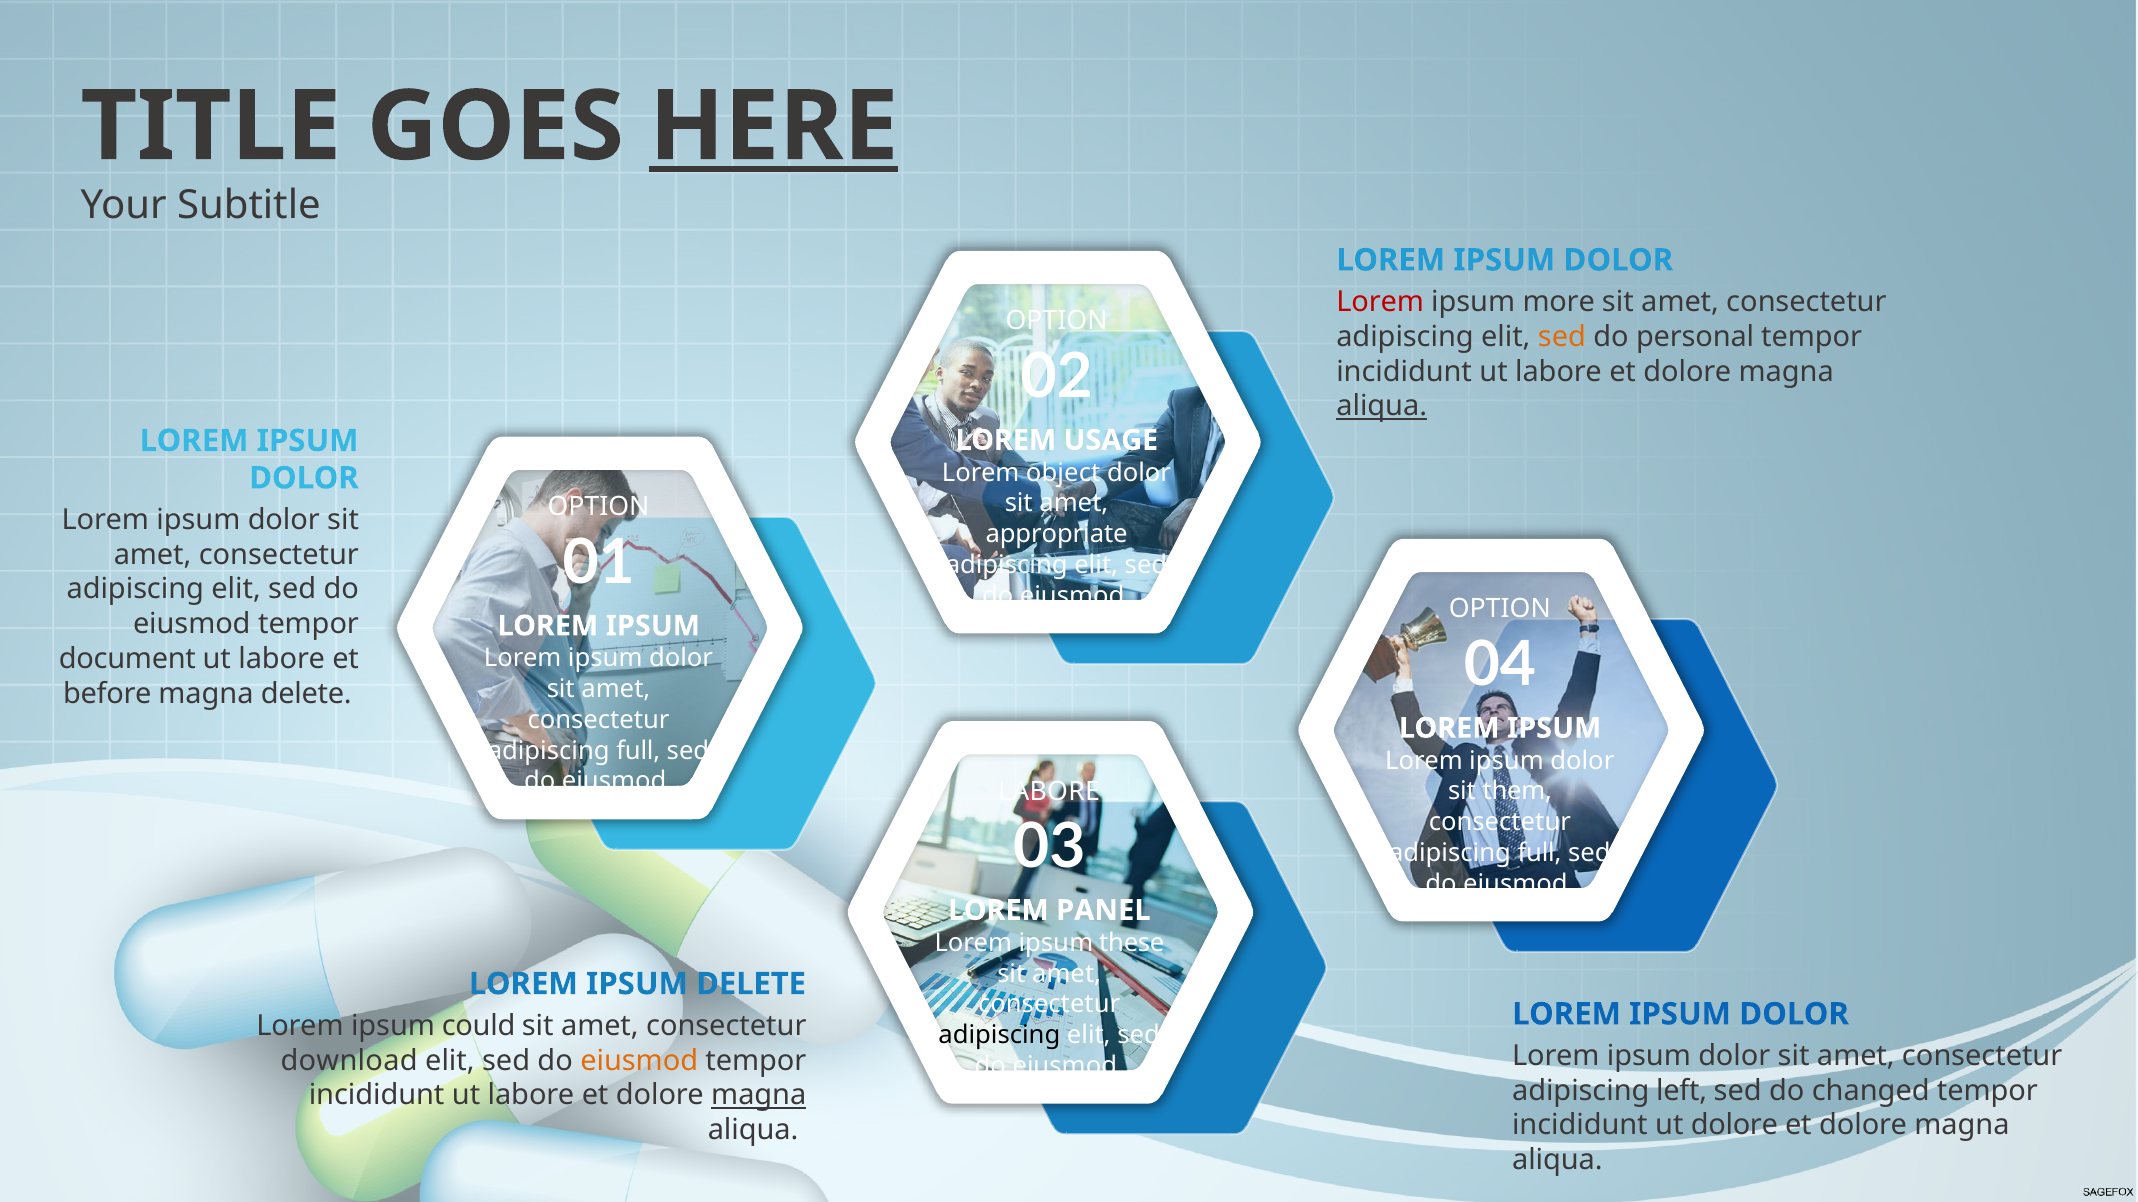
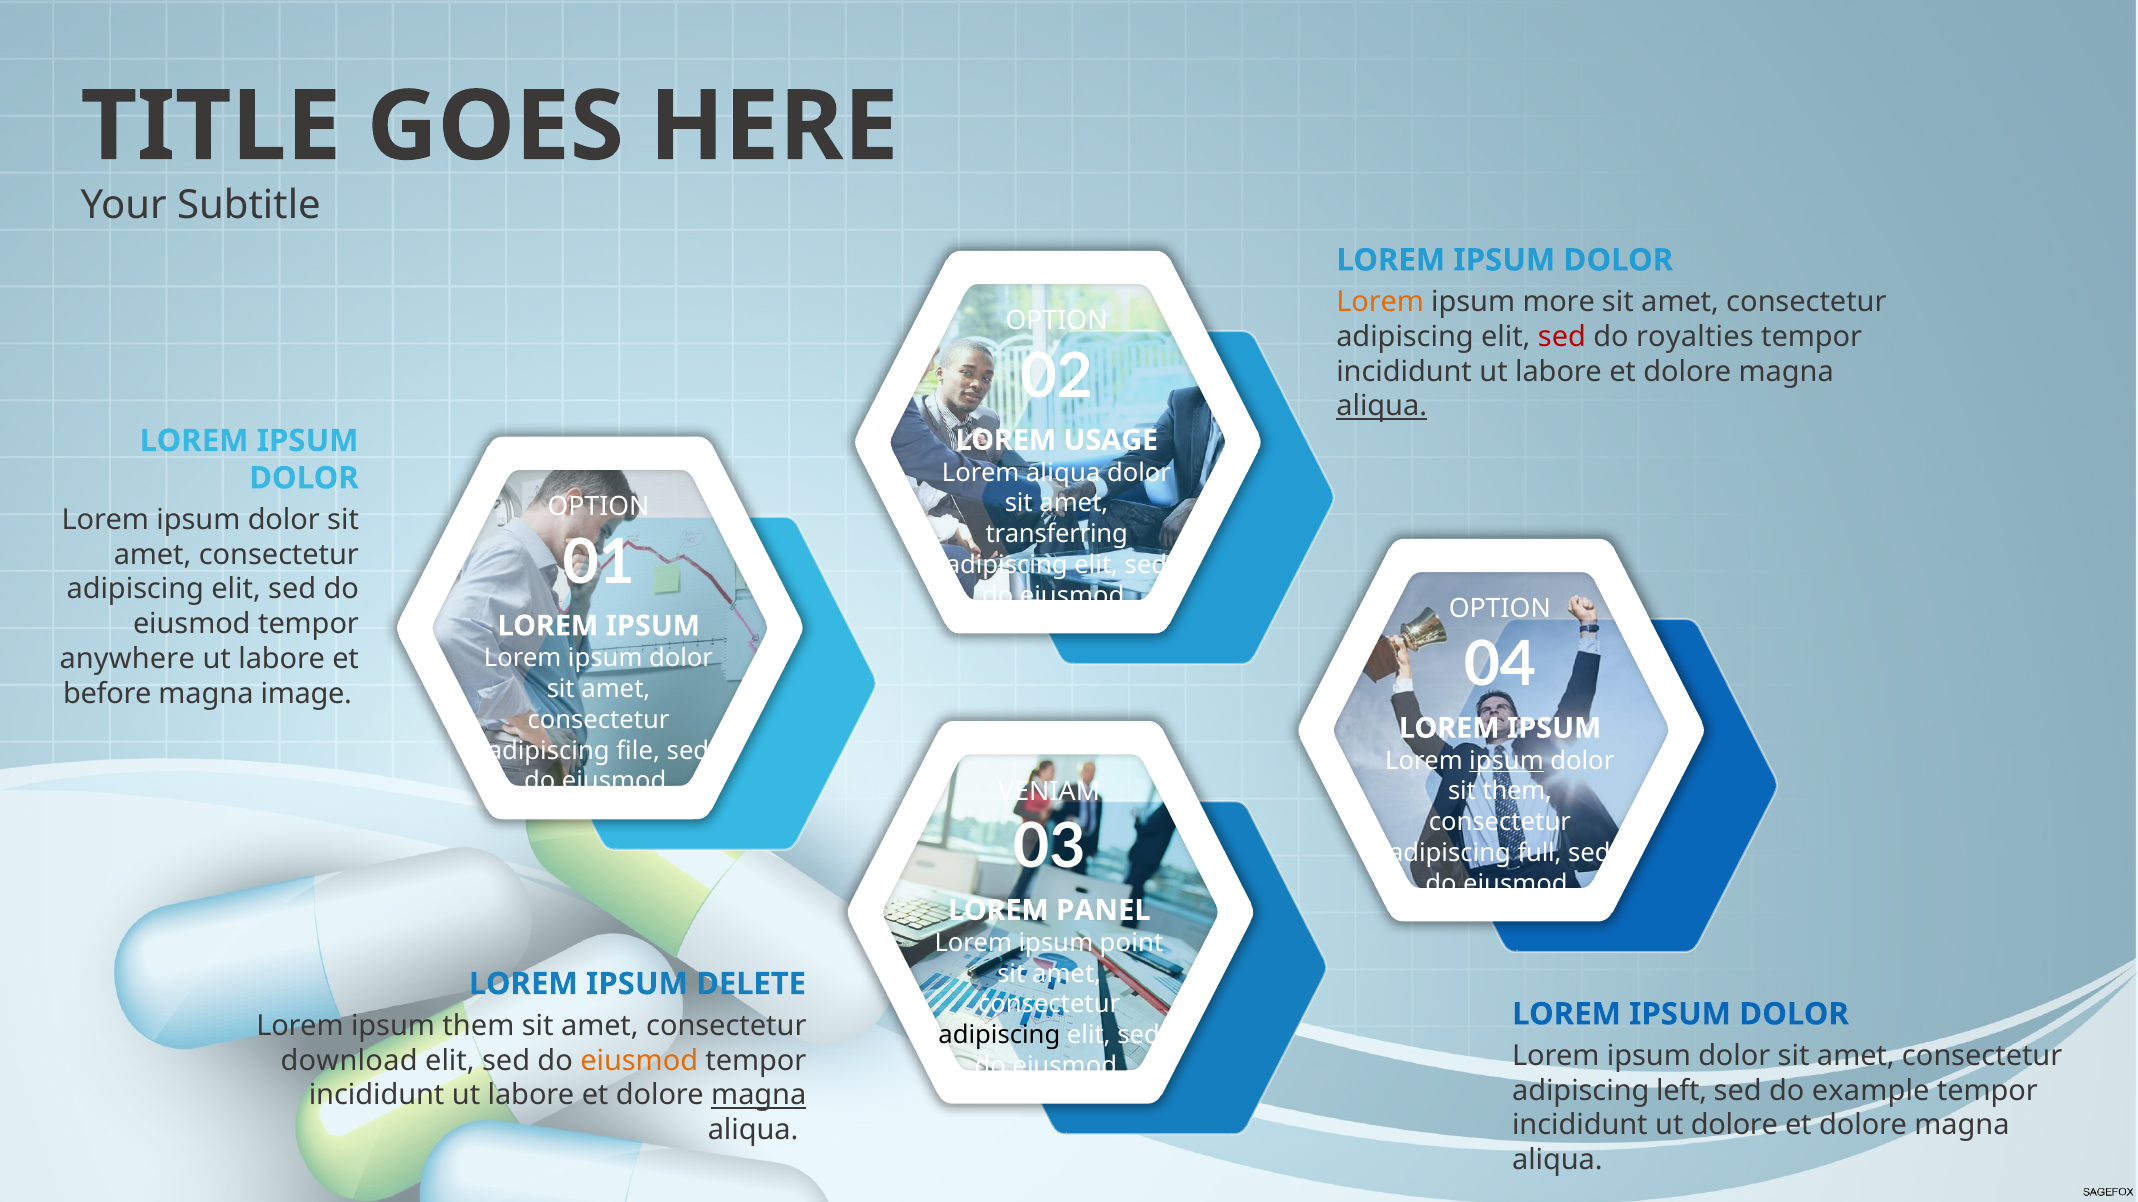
HERE underline: present -> none
Lorem at (1380, 302) colour: red -> orange
sed at (1562, 337) colour: orange -> red
personal: personal -> royalties
Lorem object: object -> aliqua
appropriate: appropriate -> transferring
document: document -> anywhere
magna delete: delete -> image
full at (638, 751): full -> file
ipsum at (1507, 761) underline: none -> present
LABORE at (1049, 792): LABORE -> VENIAM
these: these -> point
ipsum could: could -> them
changed: changed -> example
